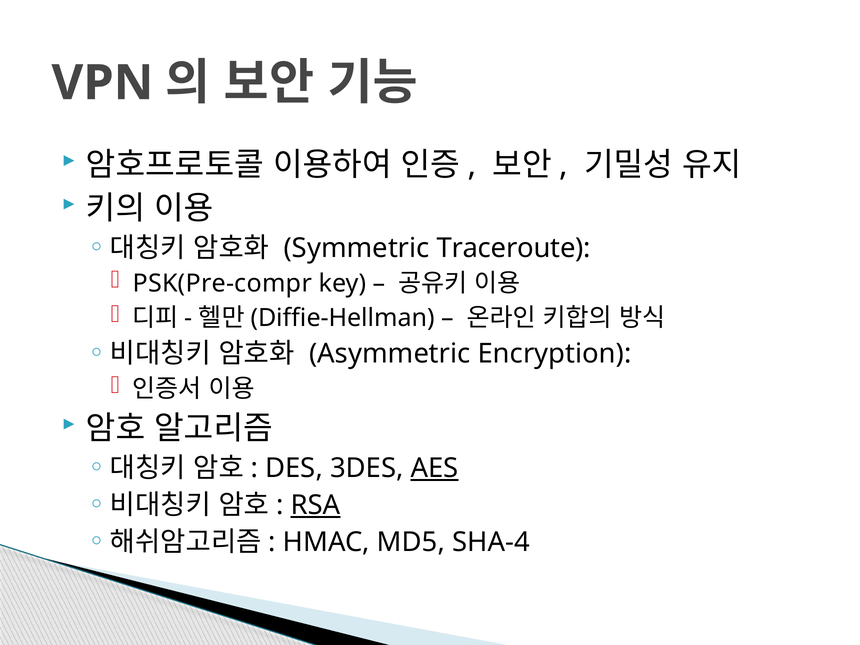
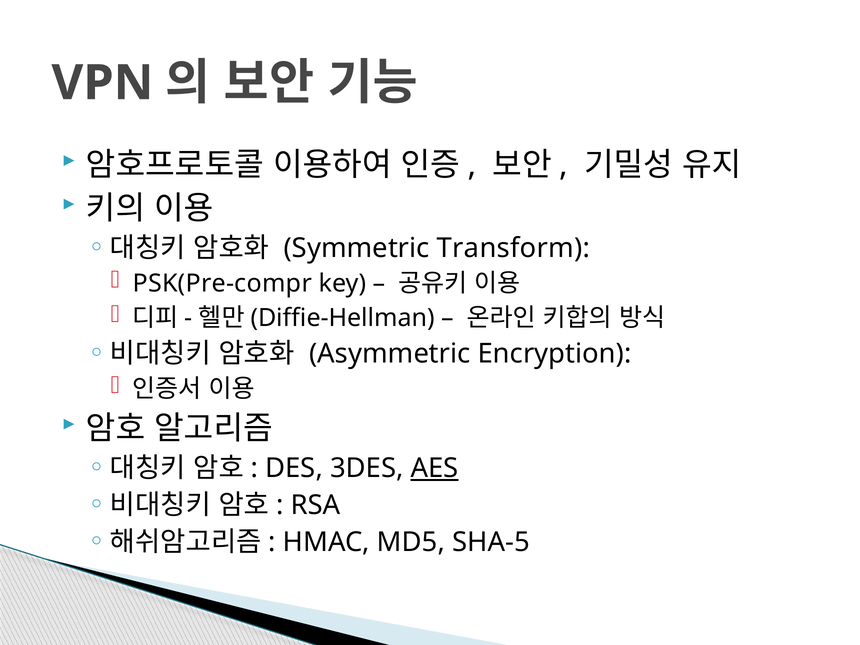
Traceroute: Traceroute -> Transform
RSA underline: present -> none
SHA-4: SHA-4 -> SHA-5
